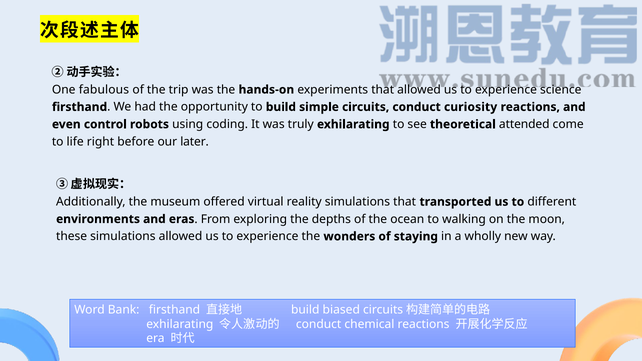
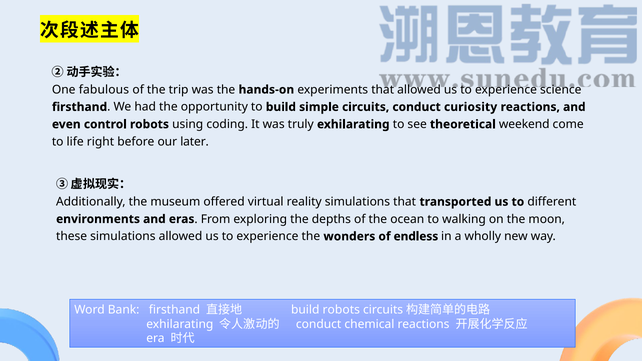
attended: attended -> weekend
staying: staying -> endless
build biased: biased -> robots
